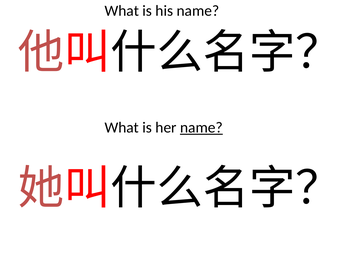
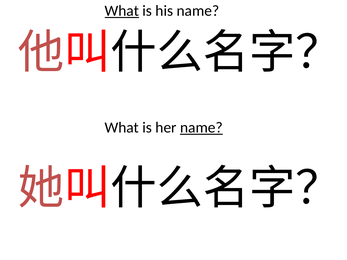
What at (122, 11) underline: none -> present
